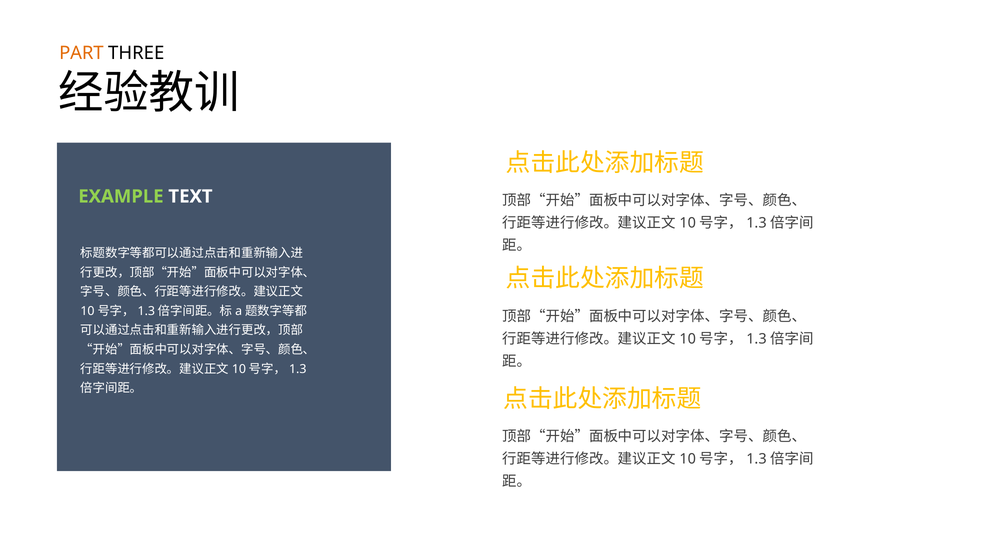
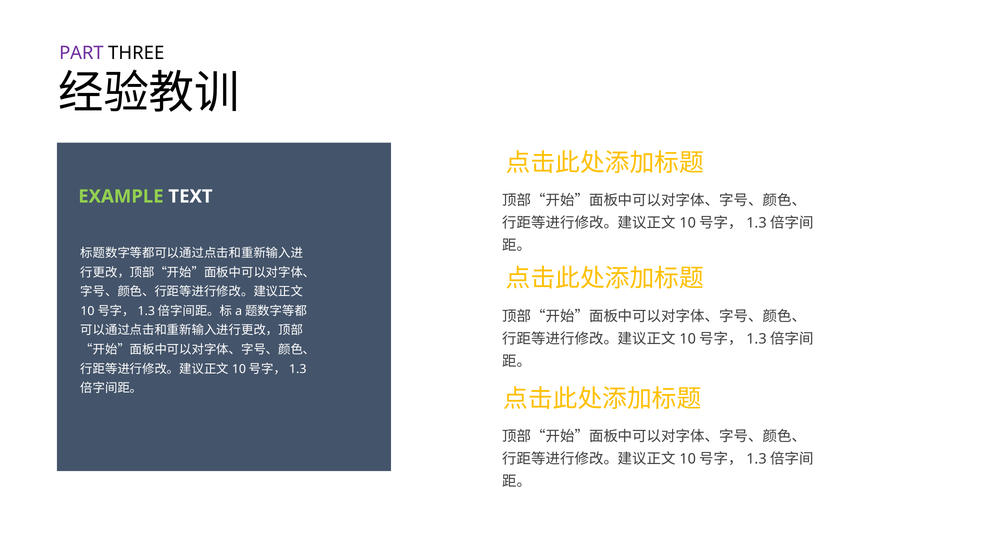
PART colour: orange -> purple
